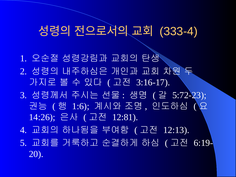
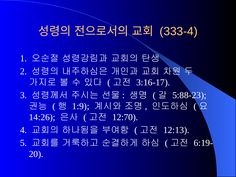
5:72-23: 5:72-23 -> 5:88-23
1:6: 1:6 -> 1:9
12:81: 12:81 -> 12:70
